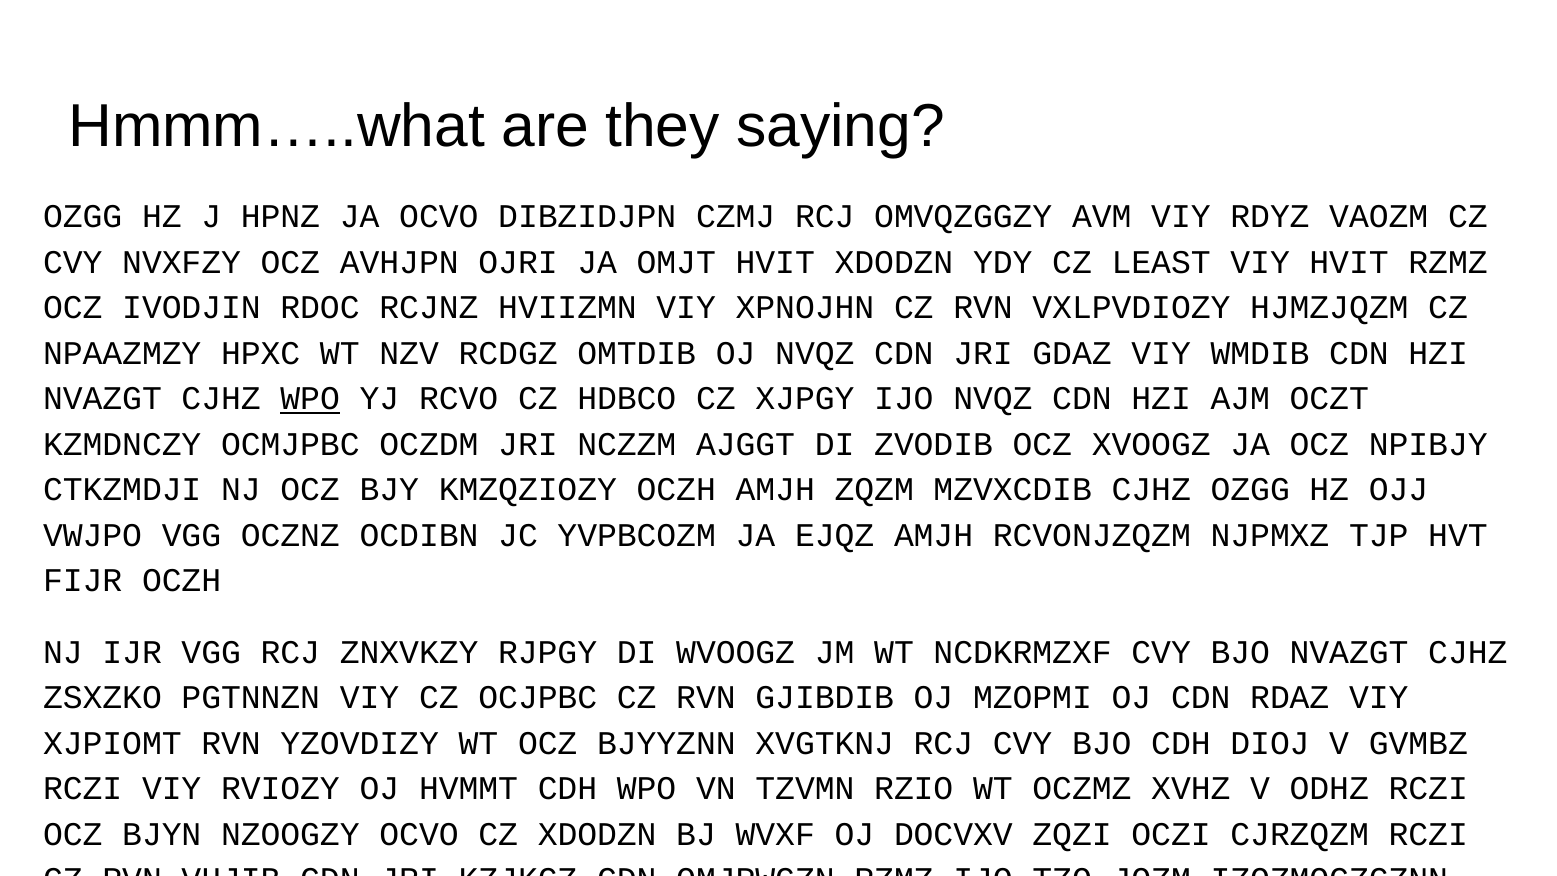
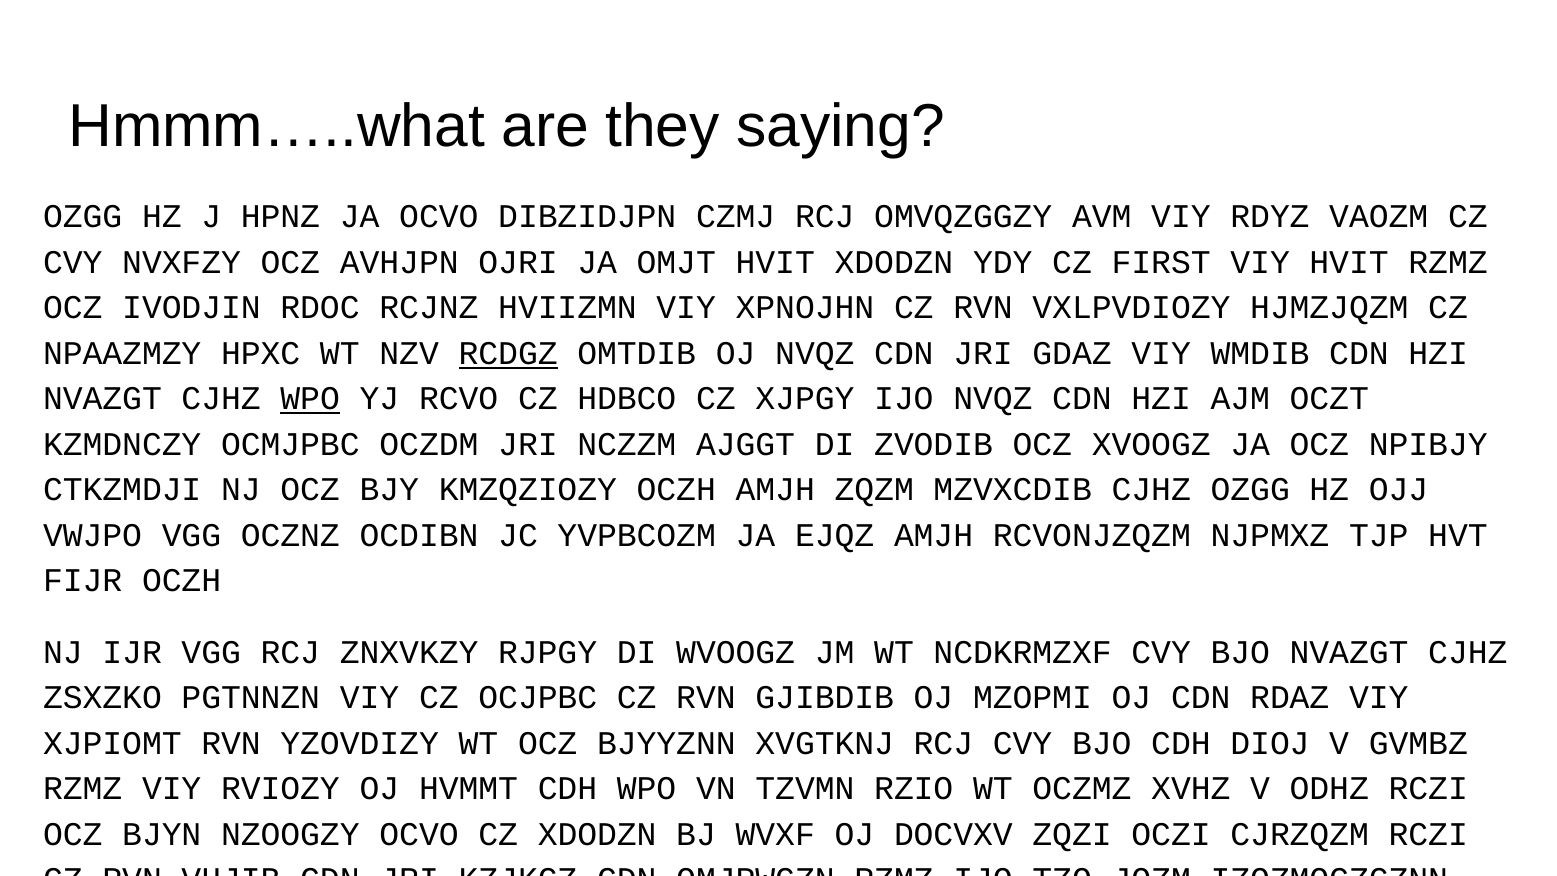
LEAST: LEAST -> FIRST
RCDGZ underline: none -> present
RCZI at (83, 789): RCZI -> RZMZ
